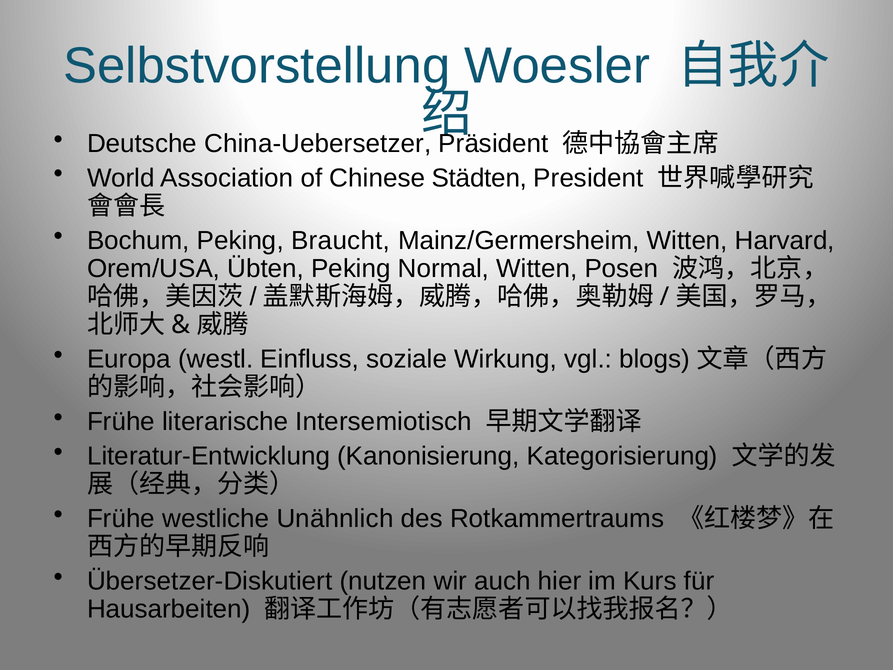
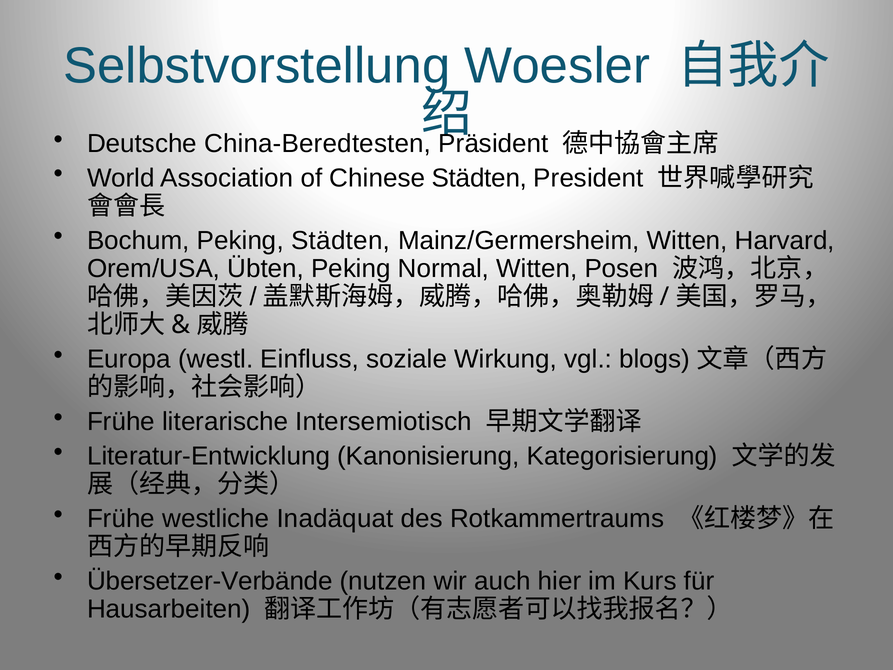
China-Uebersetzer: China-Uebersetzer -> China-Beredtesten
Peking Braucht: Braucht -> Städten
Unähnlich: Unähnlich -> Inadäquat
Übersetzer-Diskutiert: Übersetzer-Diskutiert -> Übersetzer-Verbände
